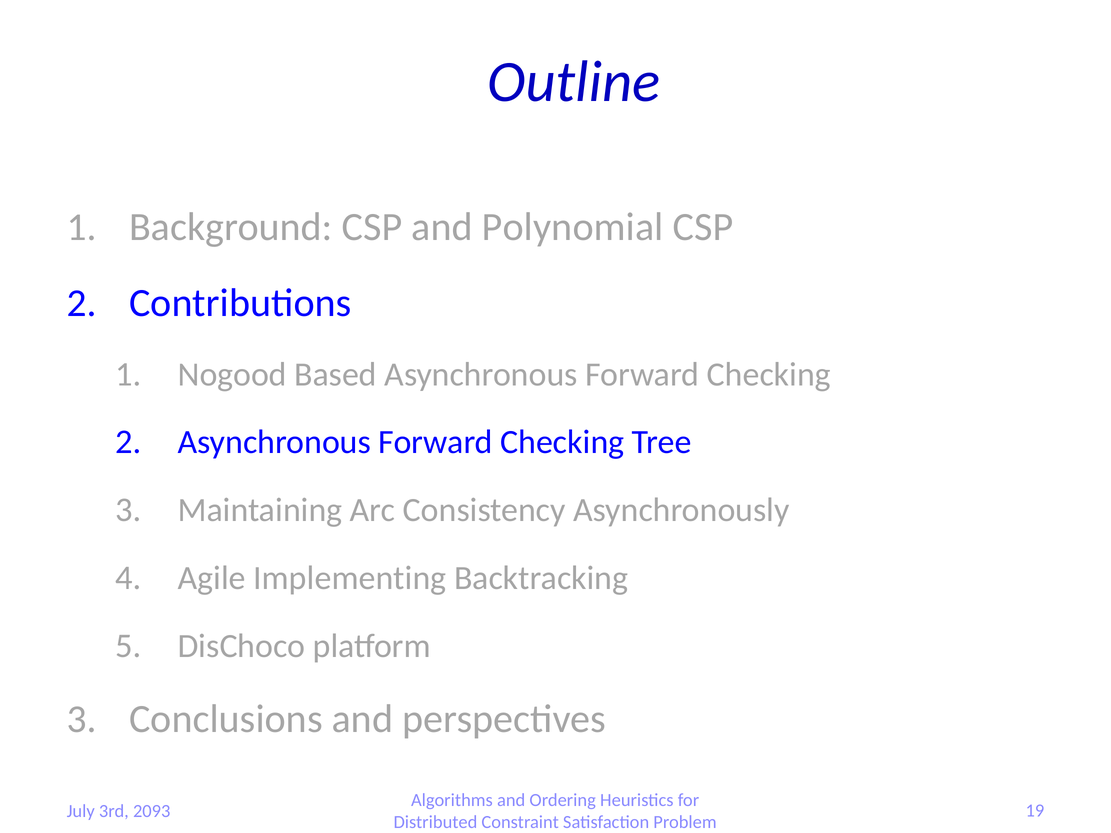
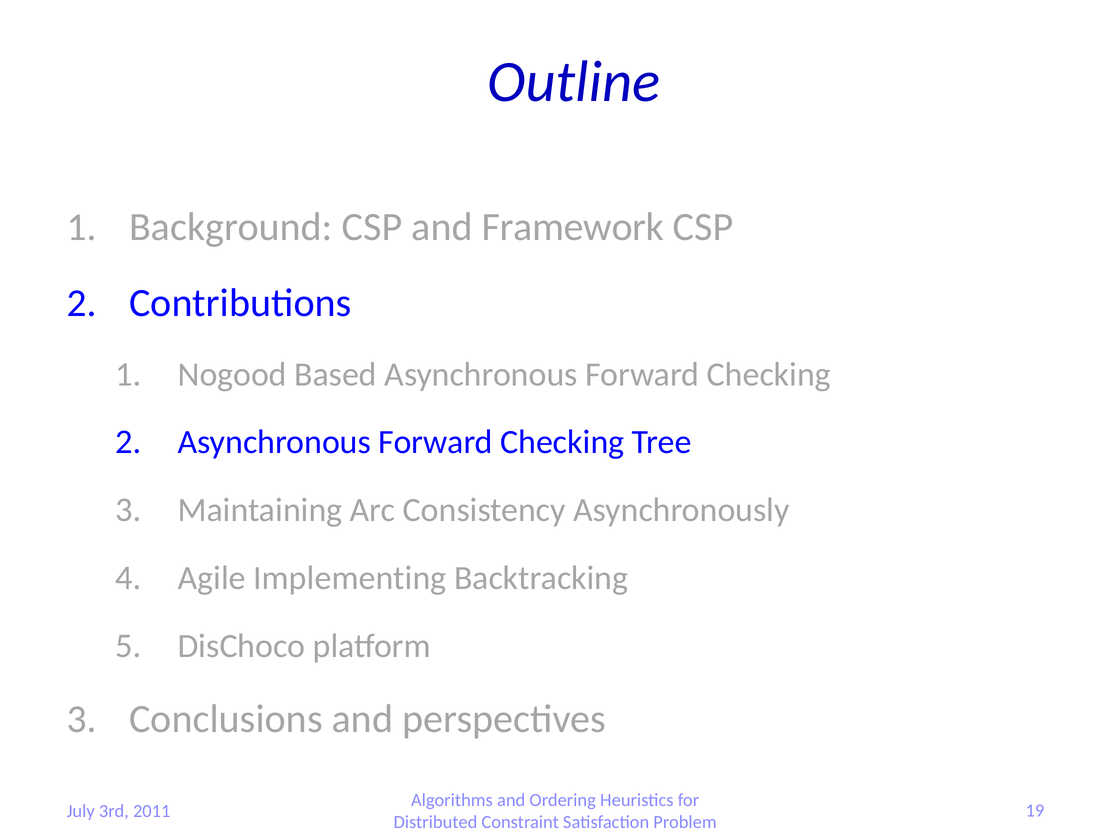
Polynomial: Polynomial -> Framework
2093: 2093 -> 2011
